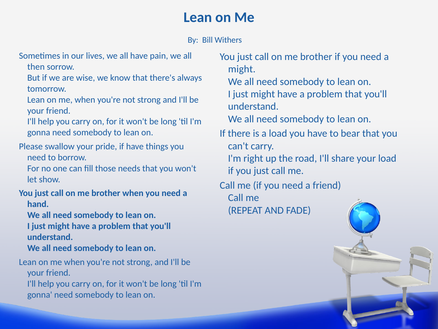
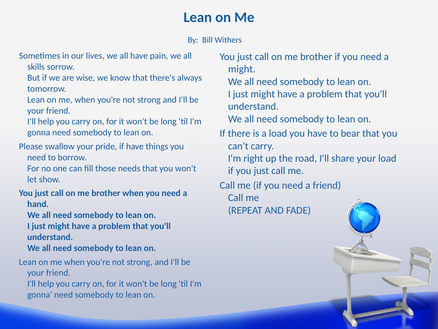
then: then -> skills
